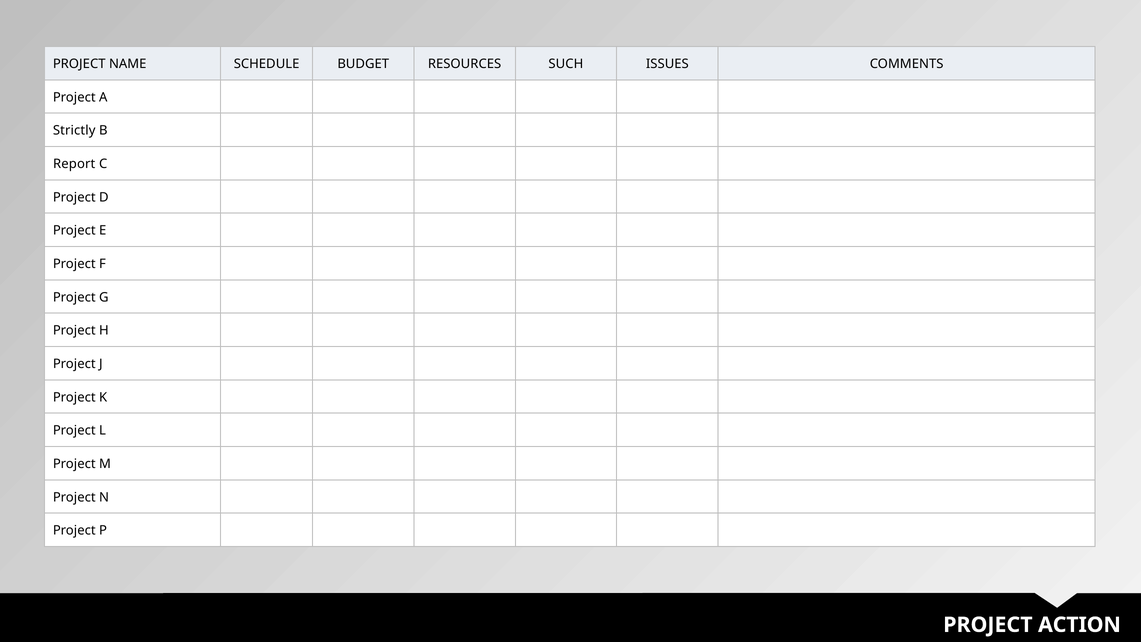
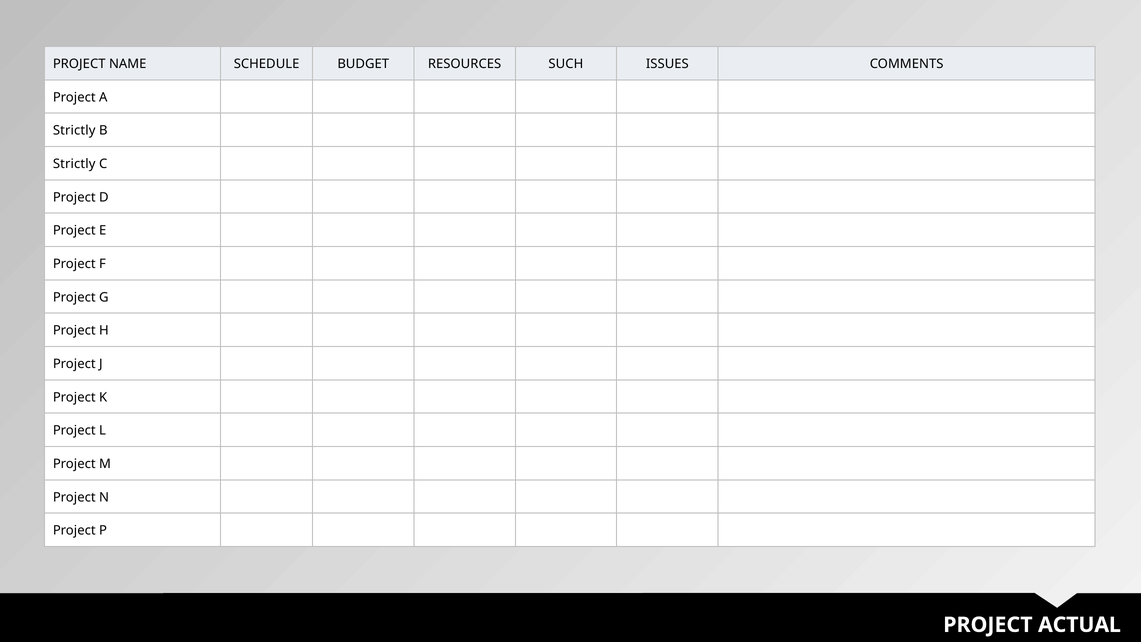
Report at (74, 164): Report -> Strictly
ACTION: ACTION -> ACTUAL
